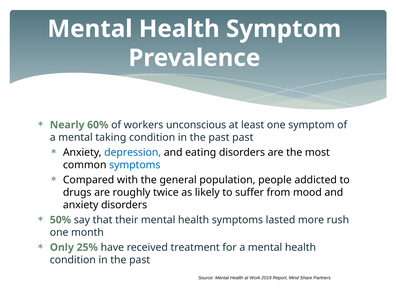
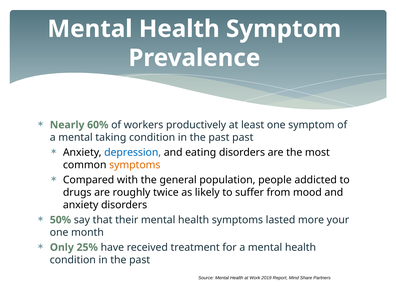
unconscious: unconscious -> productively
symptoms at (135, 165) colour: blue -> orange
rush: rush -> your
